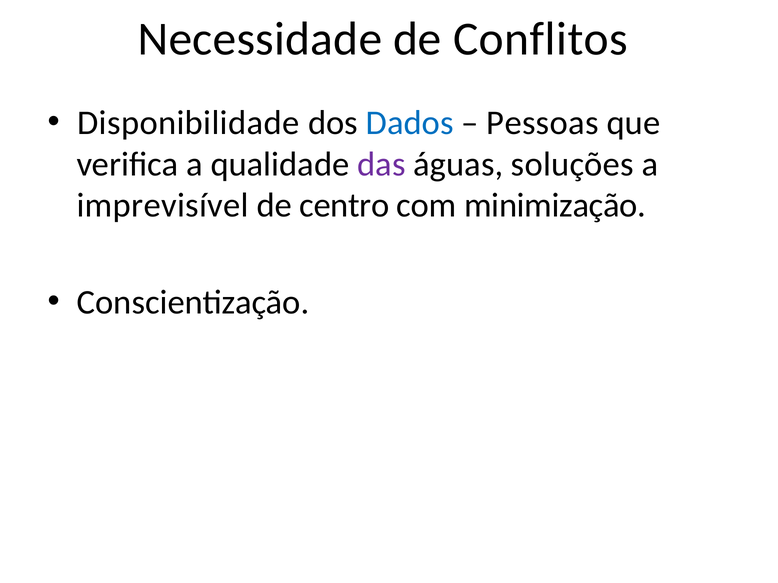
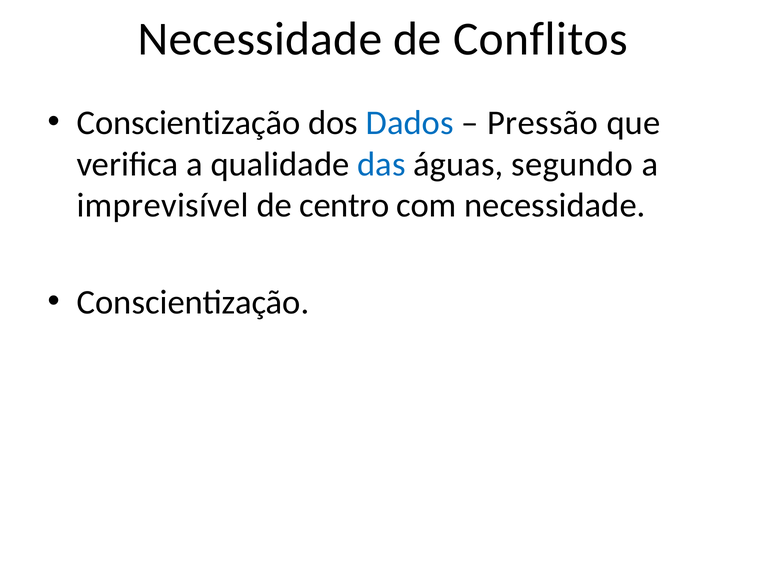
Disponibilidade at (188, 123): Disponibilidade -> Conscientização
Pessoas: Pessoas -> Pressão
das colour: purple -> blue
soluções: soluções -> segundo
com minimização: minimização -> necessidade
